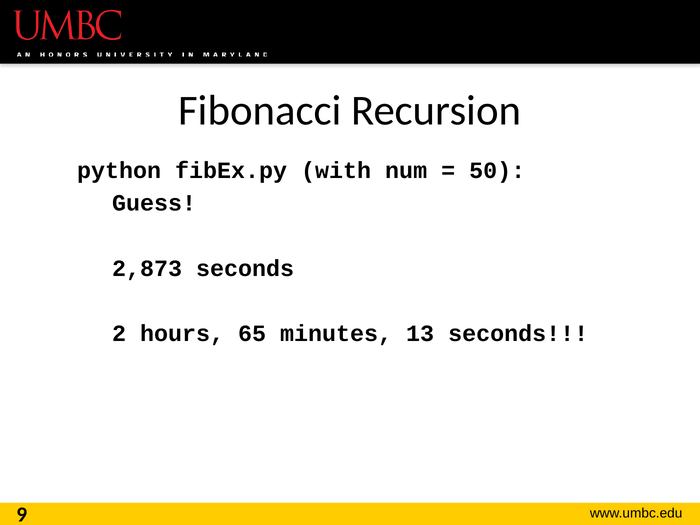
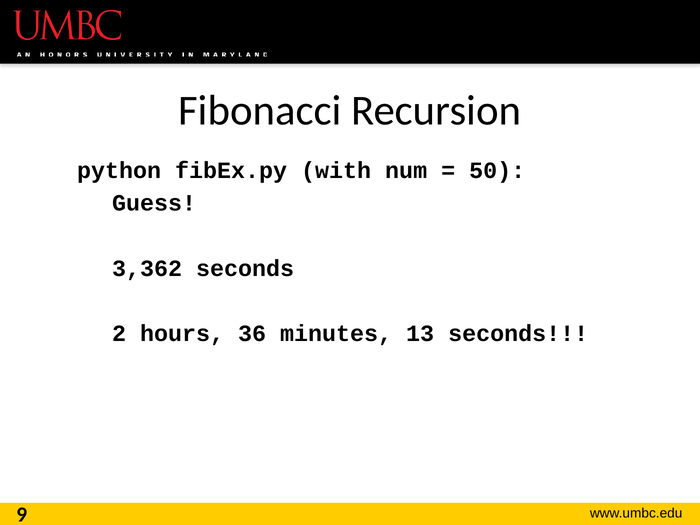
2,873: 2,873 -> 3,362
65: 65 -> 36
